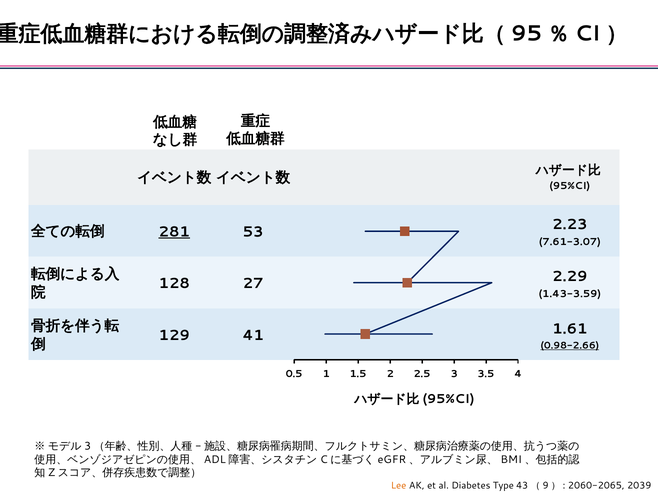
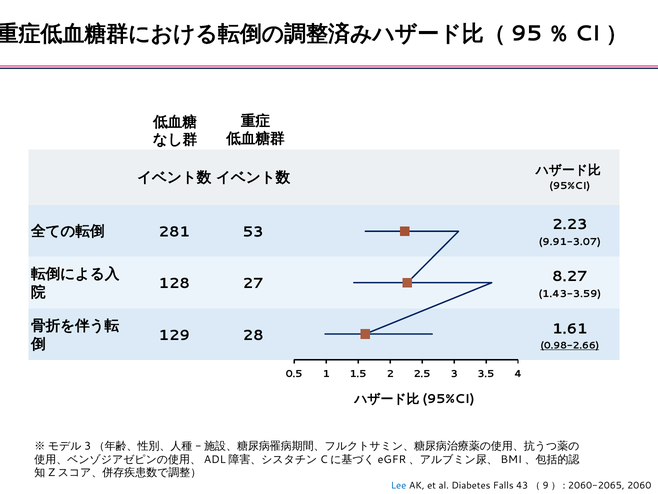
281 underline: present -> none
7.61-3.07: 7.61-3.07 -> 9.91-3.07
2.29: 2.29 -> 8.27
41: 41 -> 28
Lee colour: orange -> blue
Type: Type -> Falls
2039: 2039 -> 2060
